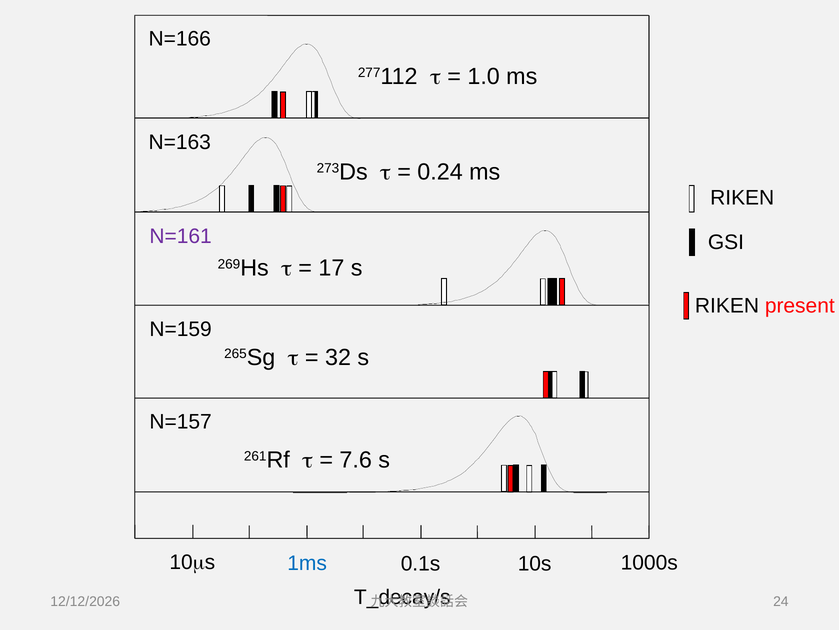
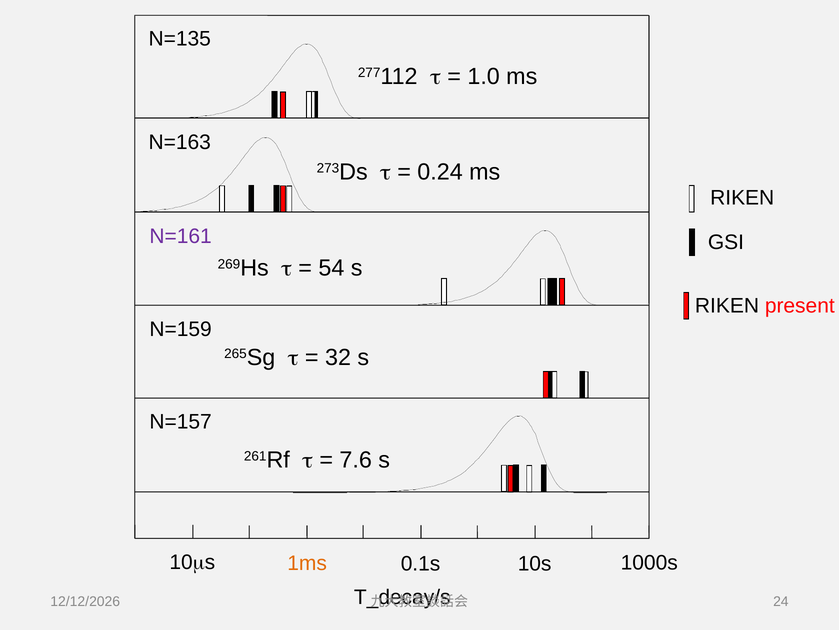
N=166: N=166 -> N=135
17: 17 -> 54
1ms colour: blue -> orange
